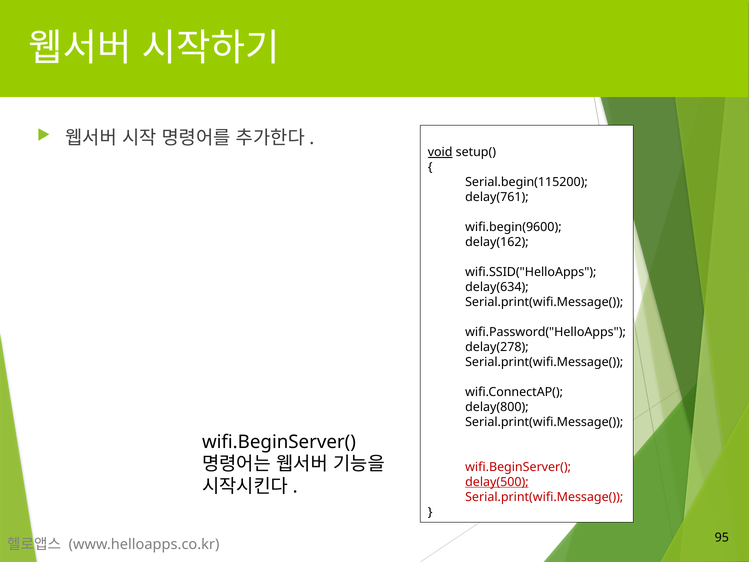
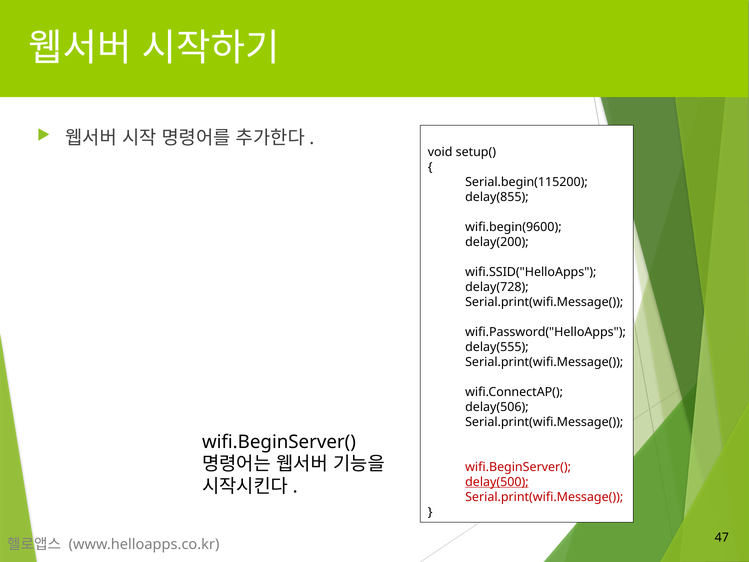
void underline: present -> none
delay(761: delay(761 -> delay(855
delay(162: delay(162 -> delay(200
delay(634: delay(634 -> delay(728
delay(278: delay(278 -> delay(555
delay(800: delay(800 -> delay(506
95: 95 -> 47
